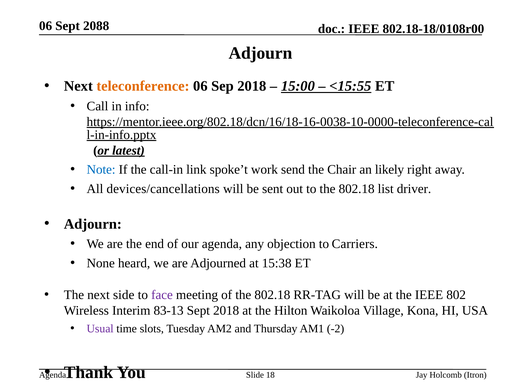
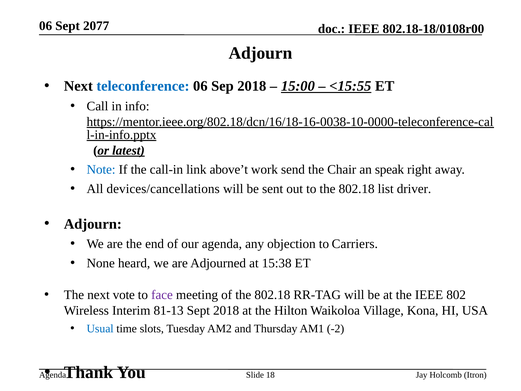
2088: 2088 -> 2077
teleconference colour: orange -> blue
spoke’t: spoke’t -> above’t
likely: likely -> speak
side: side -> vote
83-13: 83-13 -> 81-13
Usual colour: purple -> blue
